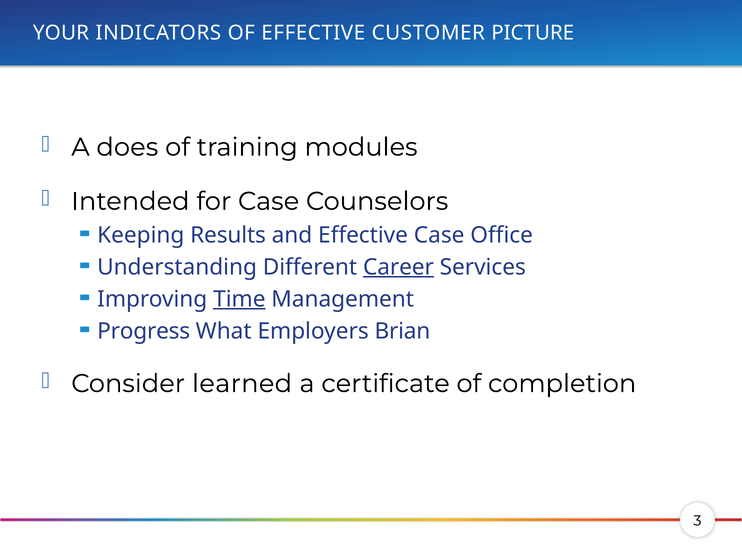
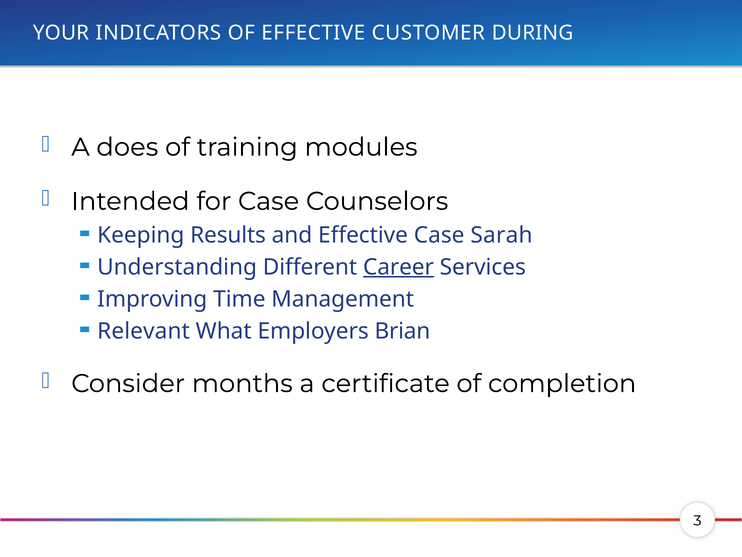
PICTURE: PICTURE -> DURING
Office: Office -> Sarah
Time underline: present -> none
Progress: Progress -> Relevant
learned: learned -> months
